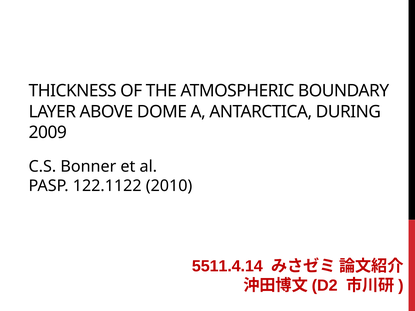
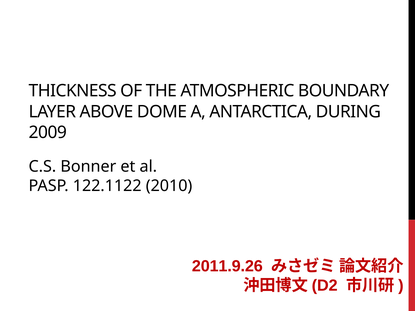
5511.4.14: 5511.4.14 -> 2011.9.26
